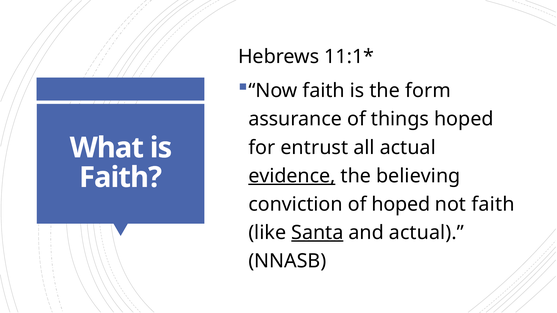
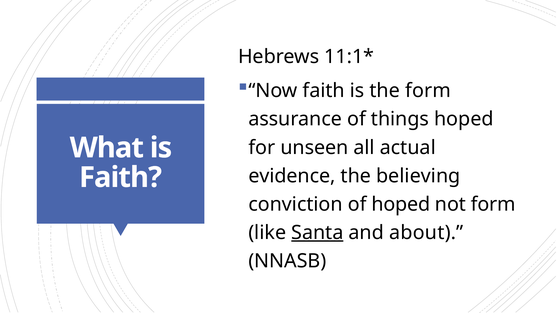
entrust: entrust -> unseen
evidence underline: present -> none
not faith: faith -> form
and actual: actual -> about
